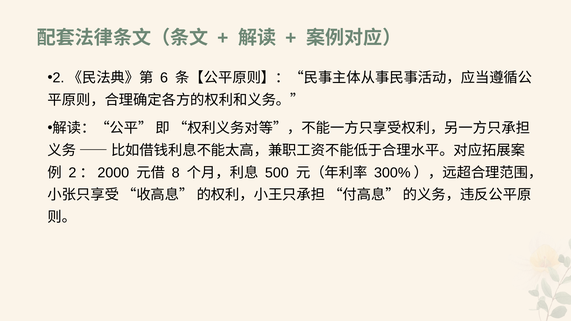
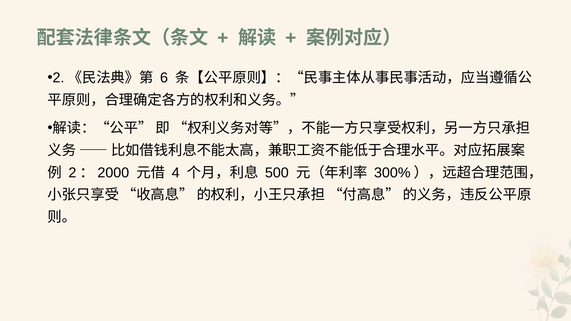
8: 8 -> 4
